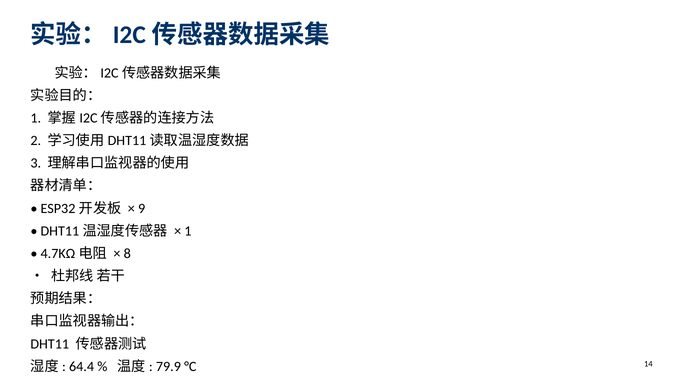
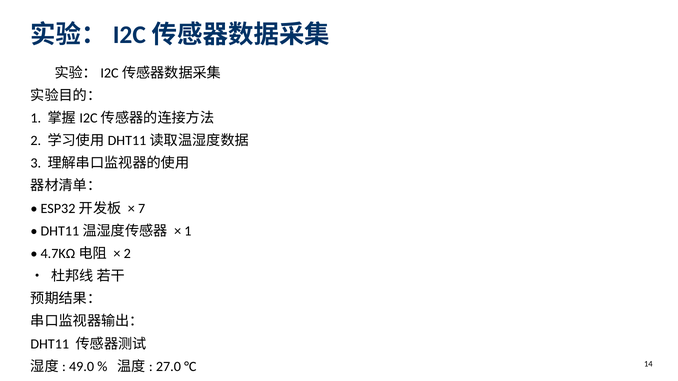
9: 9 -> 7
8 at (127, 254): 8 -> 2
64.4: 64.4 -> 49.0
79.9: 79.9 -> 27.0
